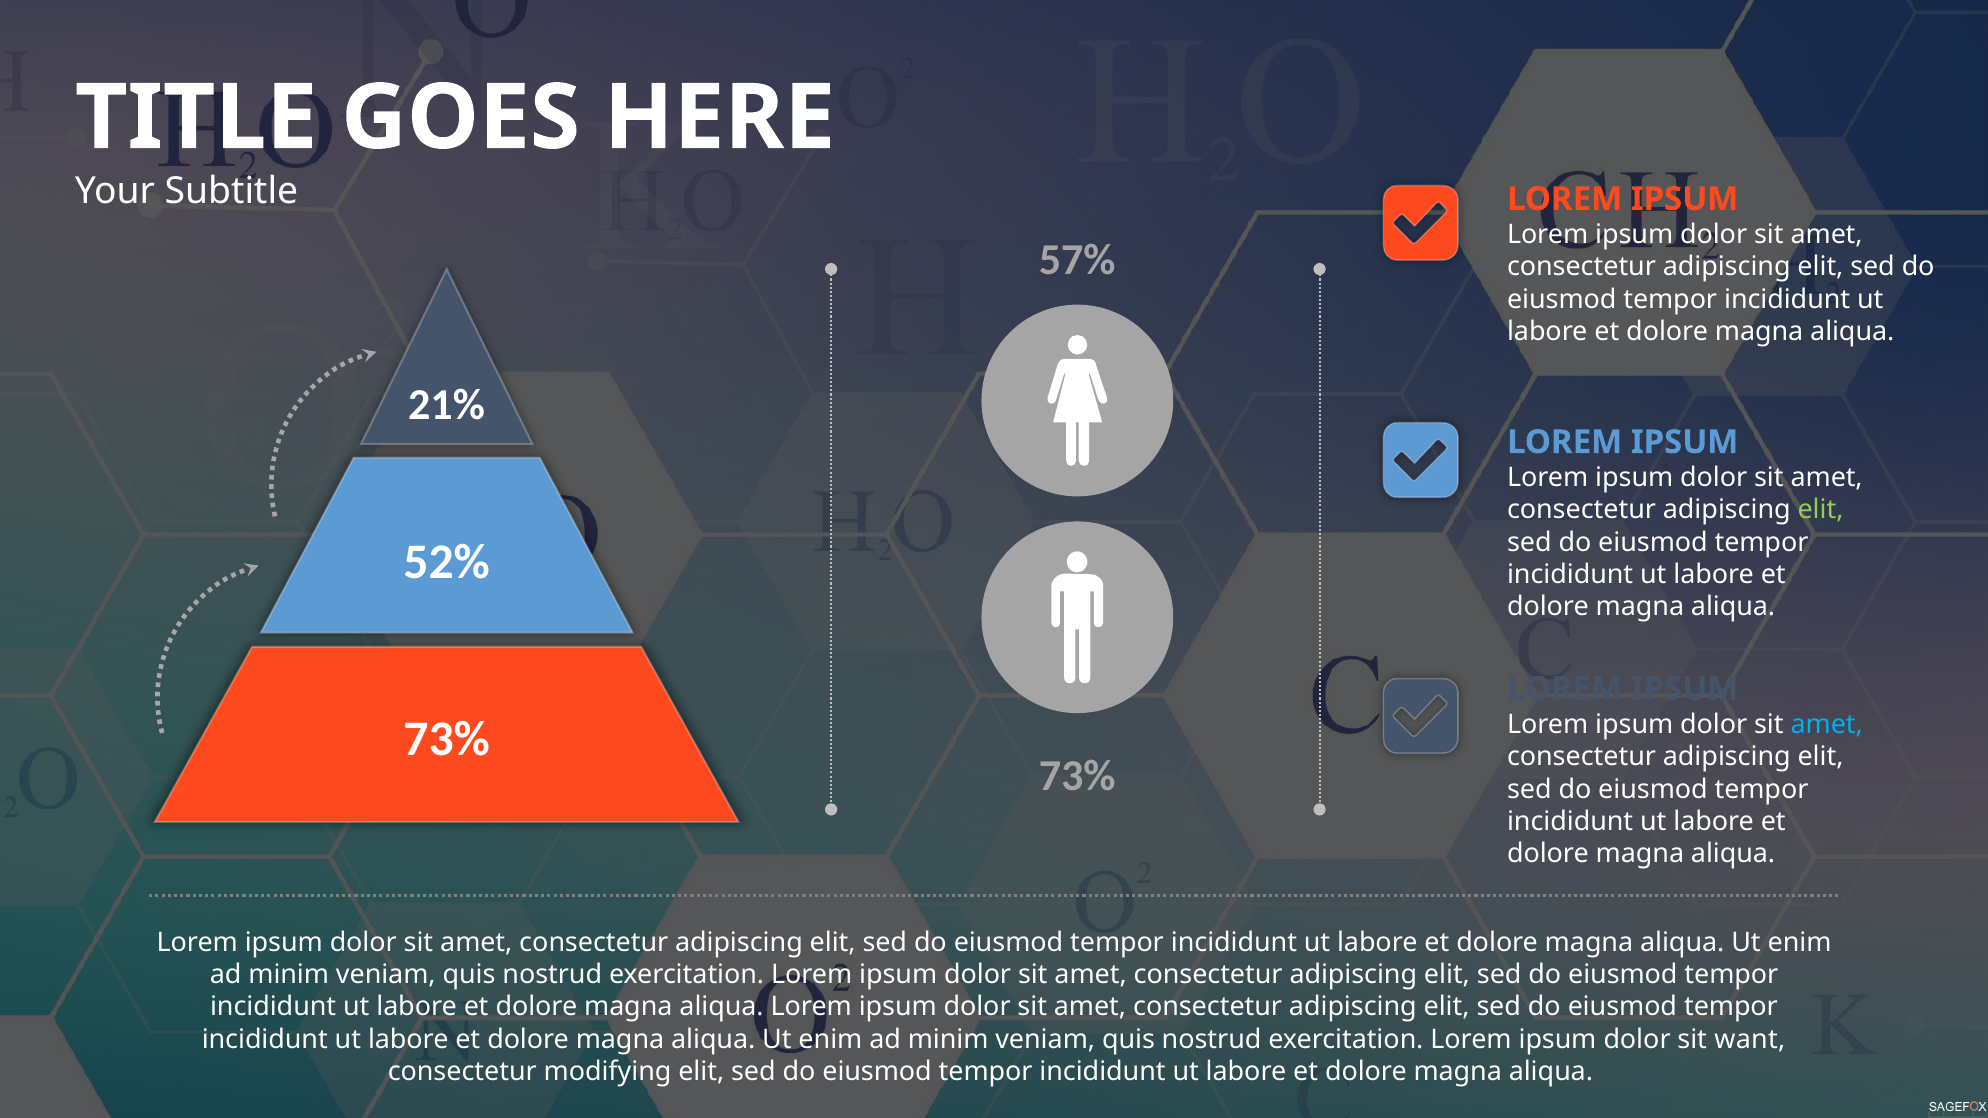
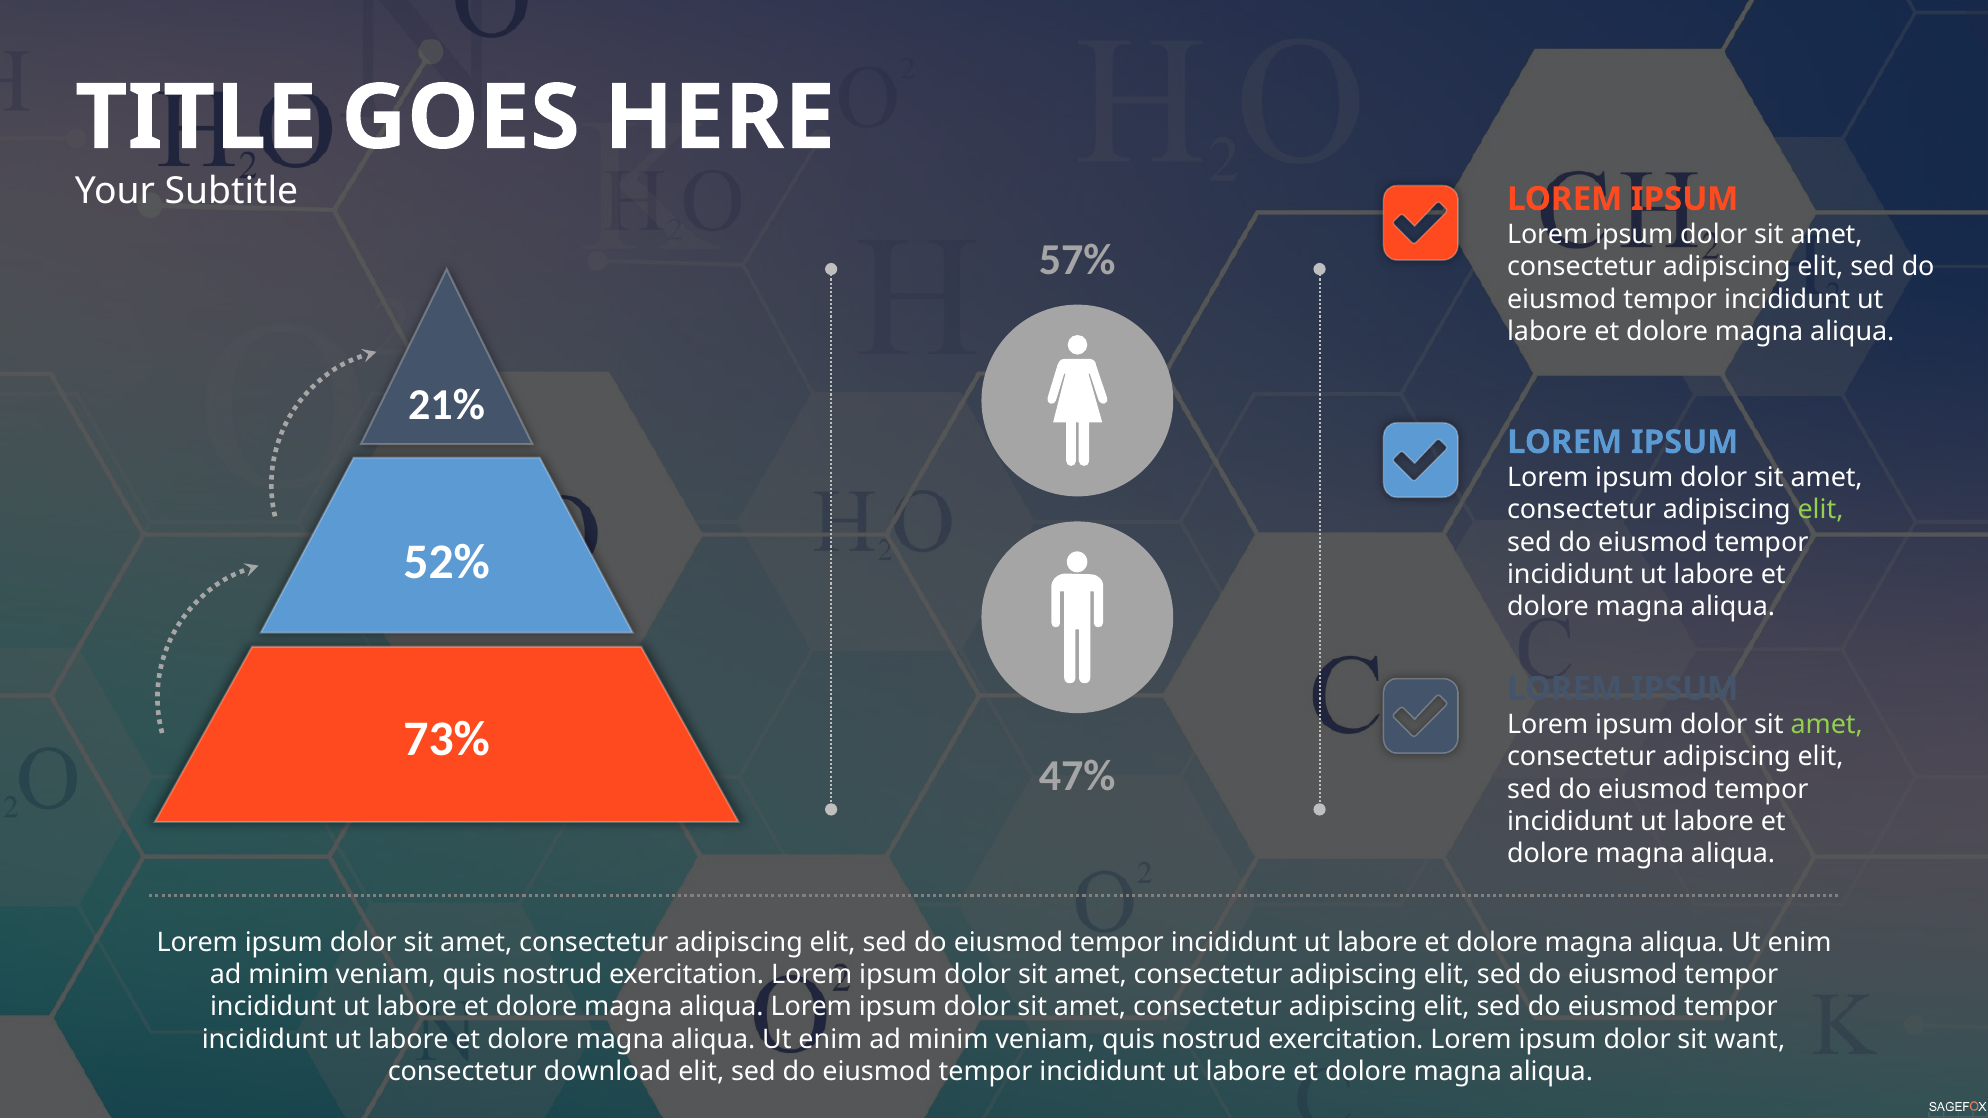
amet at (1827, 725) colour: light blue -> light green
73% at (1077, 777): 73% -> 47%
modifying: modifying -> download
